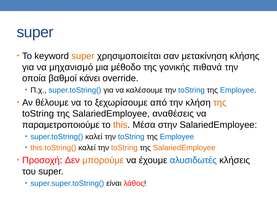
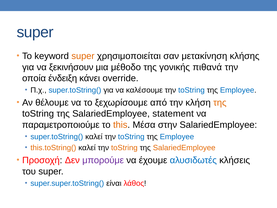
μηχανισμό: μηχανισμό -> ξεκινήσουν
βαθμοί: βαθμοί -> ένδειξη
αναθέσεις: αναθέσεις -> statement
μπορούμε colour: orange -> purple
